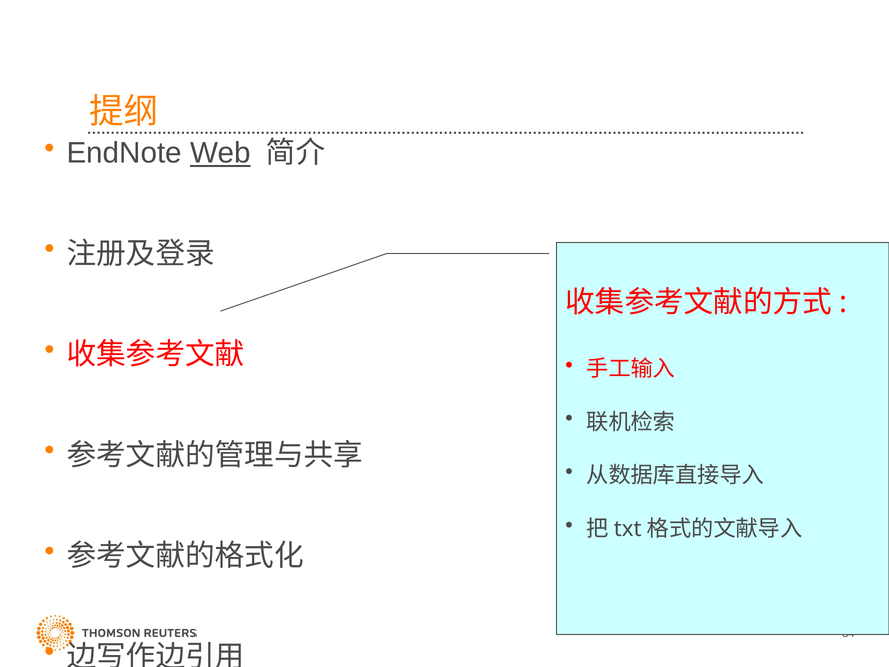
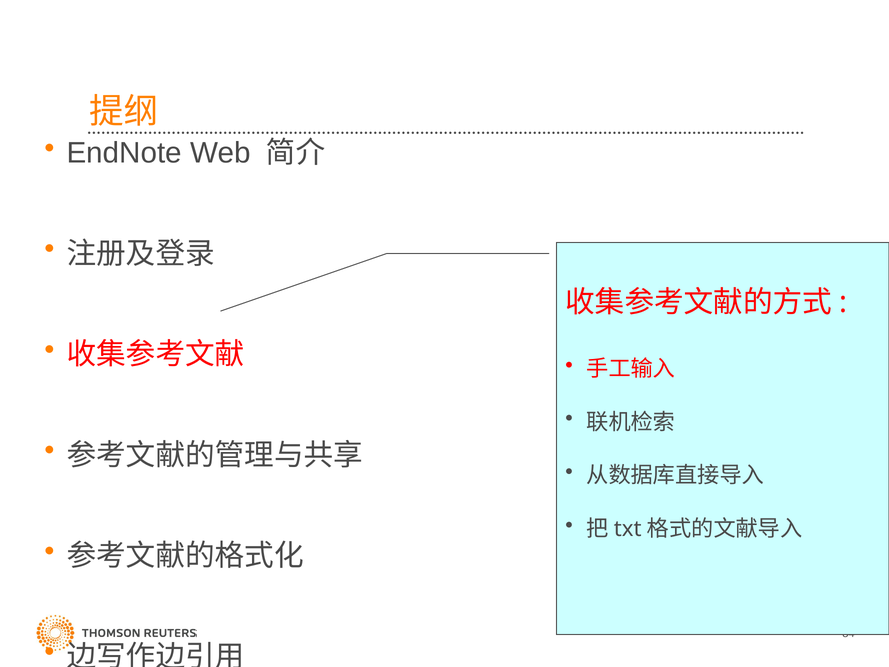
Web underline: present -> none
